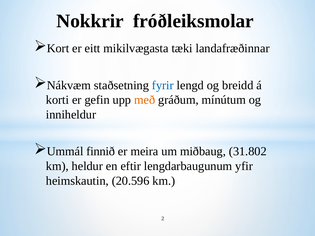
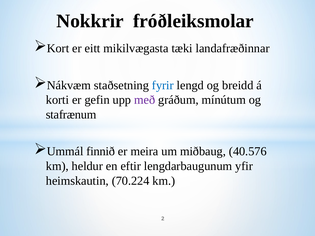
með colour: orange -> purple
inniheldur: inniheldur -> stafrænum
31.802: 31.802 -> 40.576
20.596: 20.596 -> 70.224
